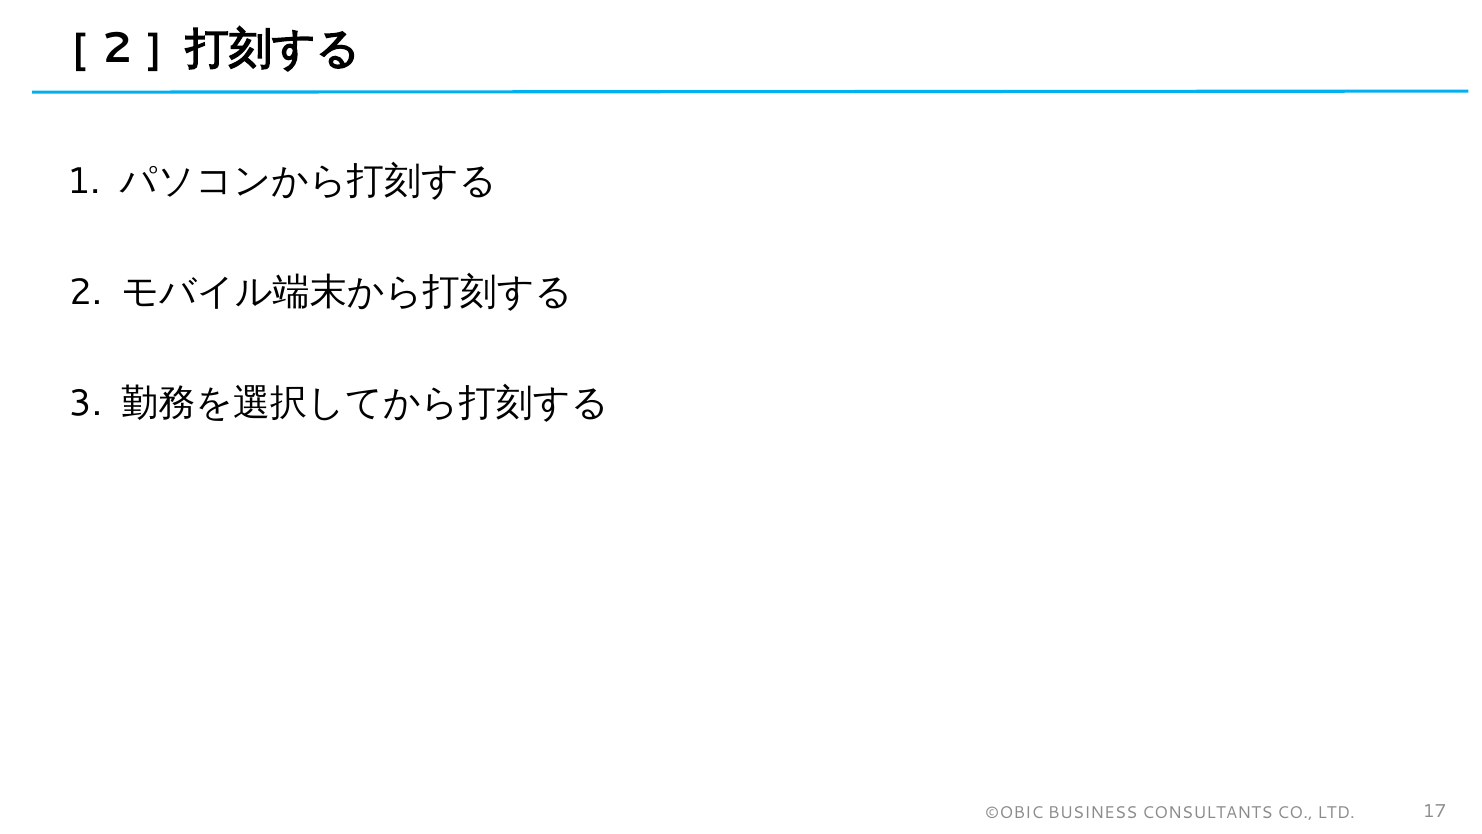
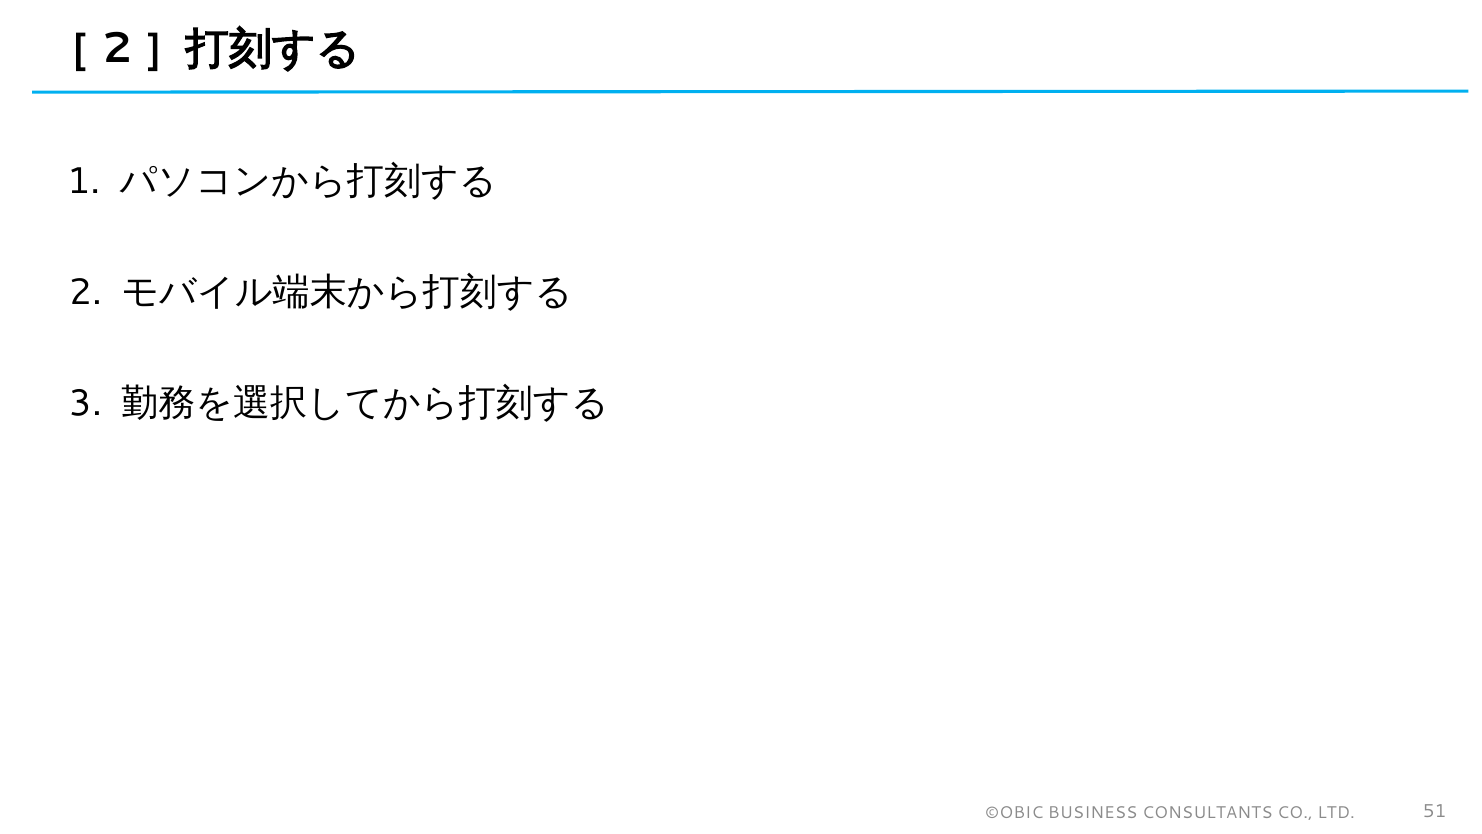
17: 17 -> 51
